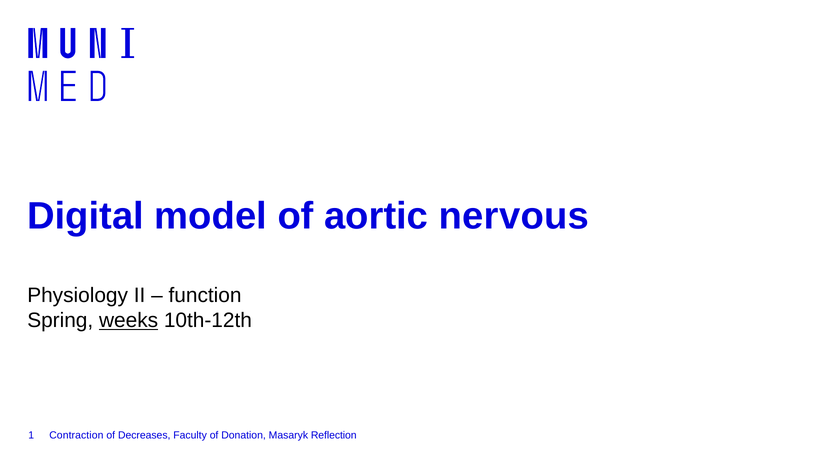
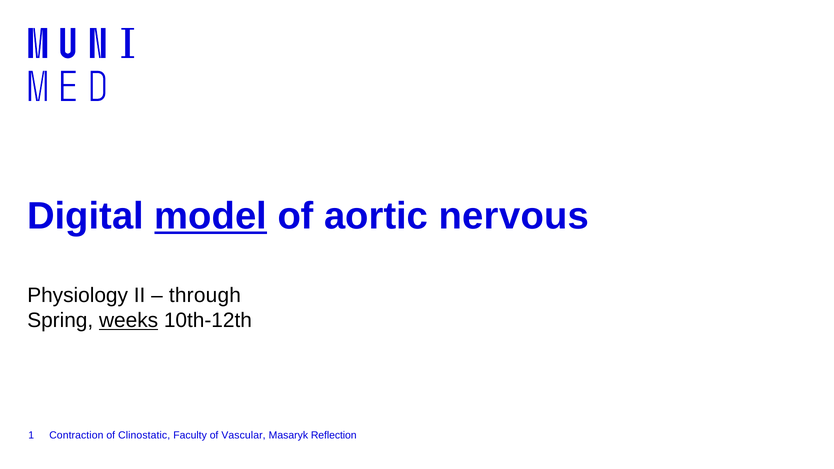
model underline: none -> present
function: function -> through
Decreases: Decreases -> Clinostatic
Donation: Donation -> Vascular
